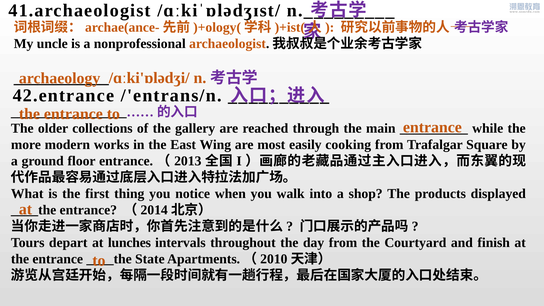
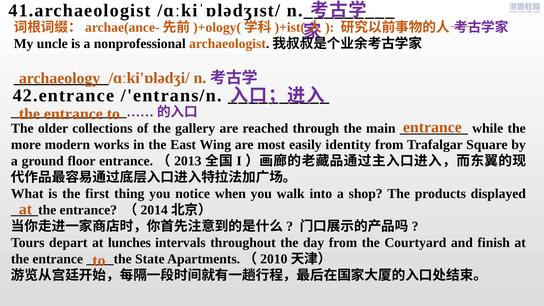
cooking: cooking -> identity
